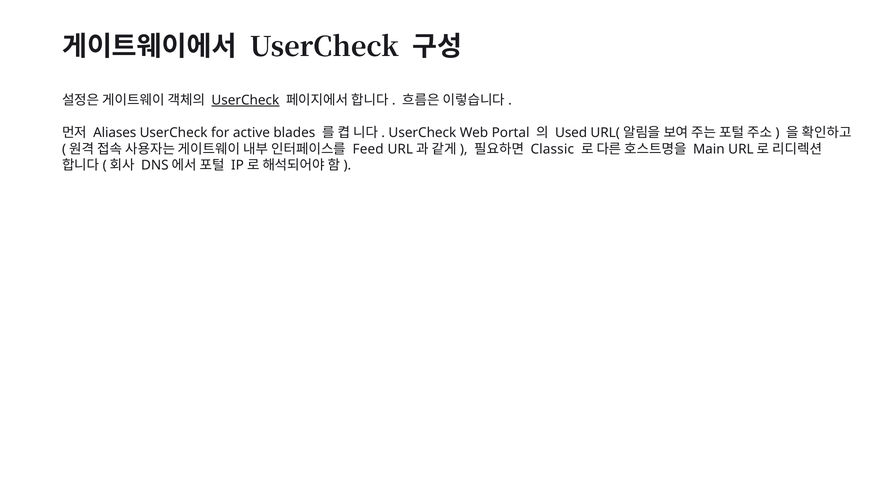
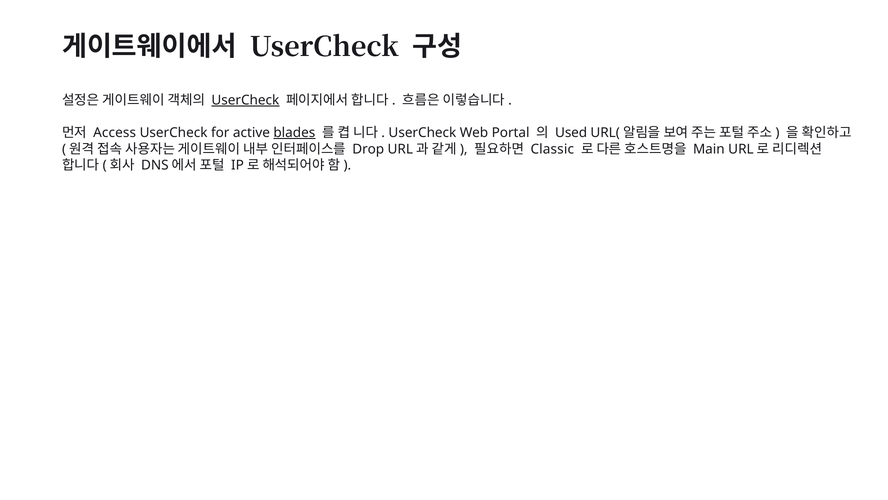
Aliases: Aliases -> Access
blades underline: none -> present
Feed: Feed -> Drop
